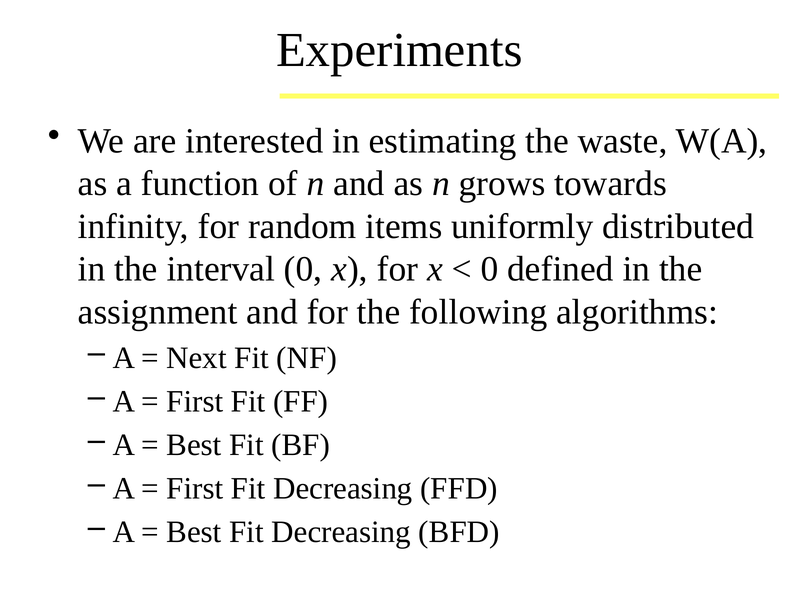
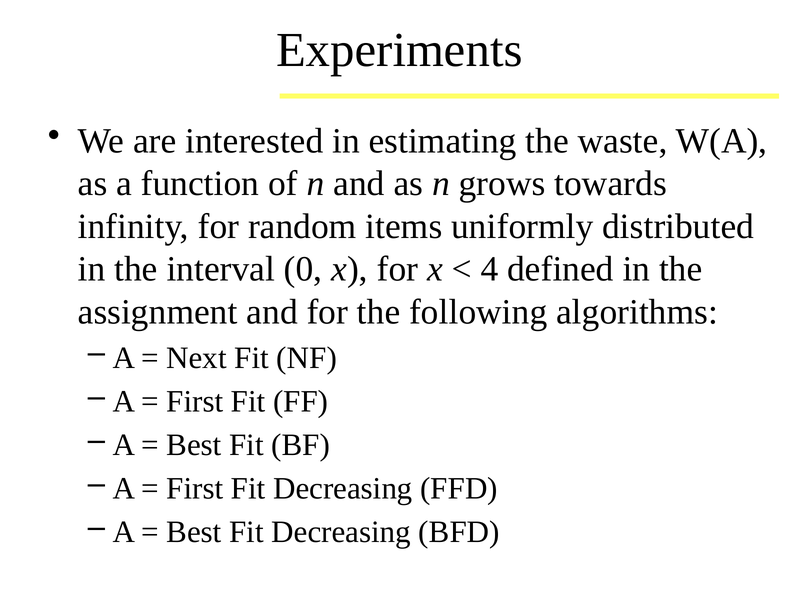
0 at (489, 269): 0 -> 4
